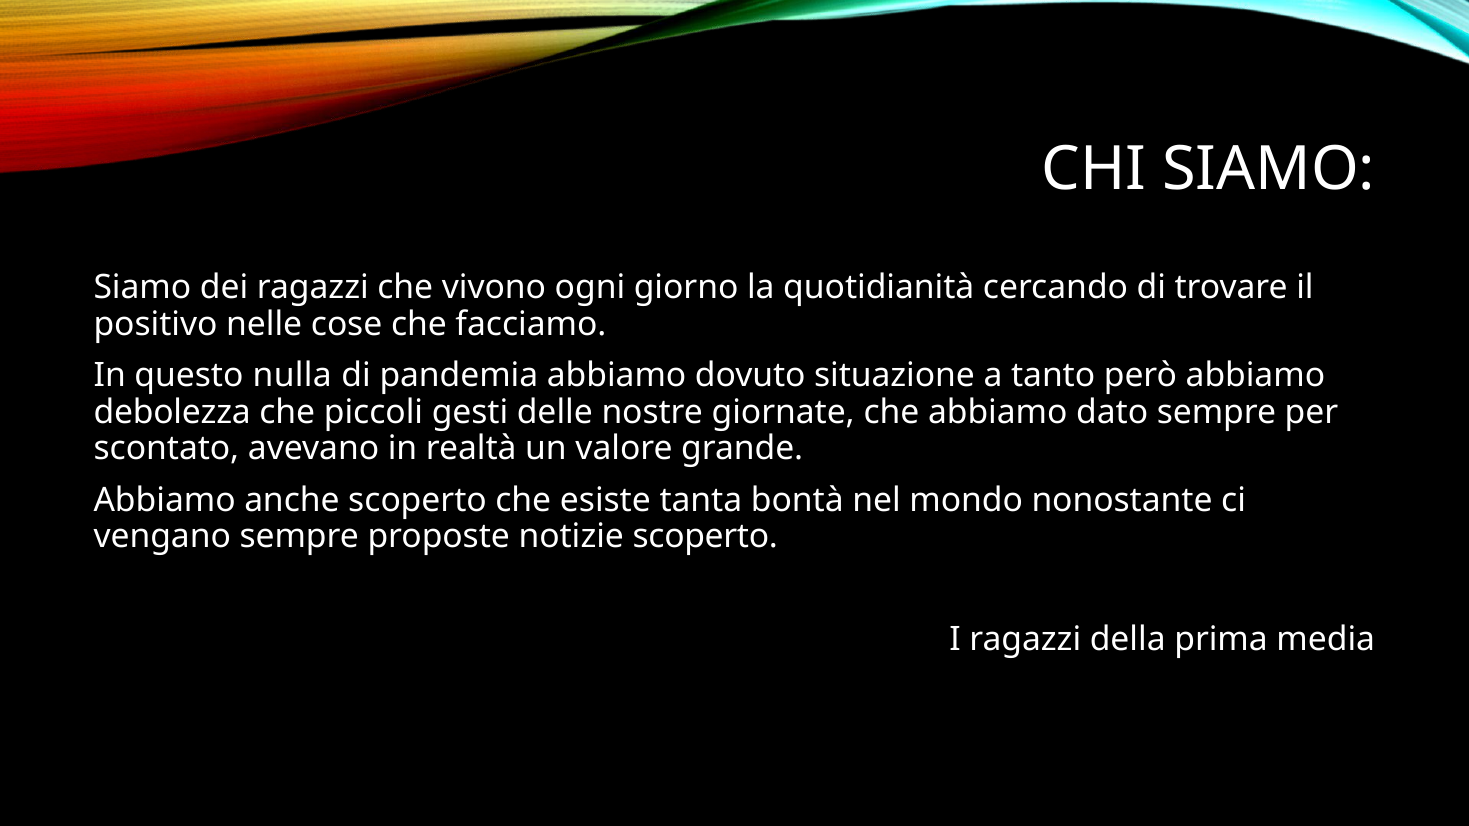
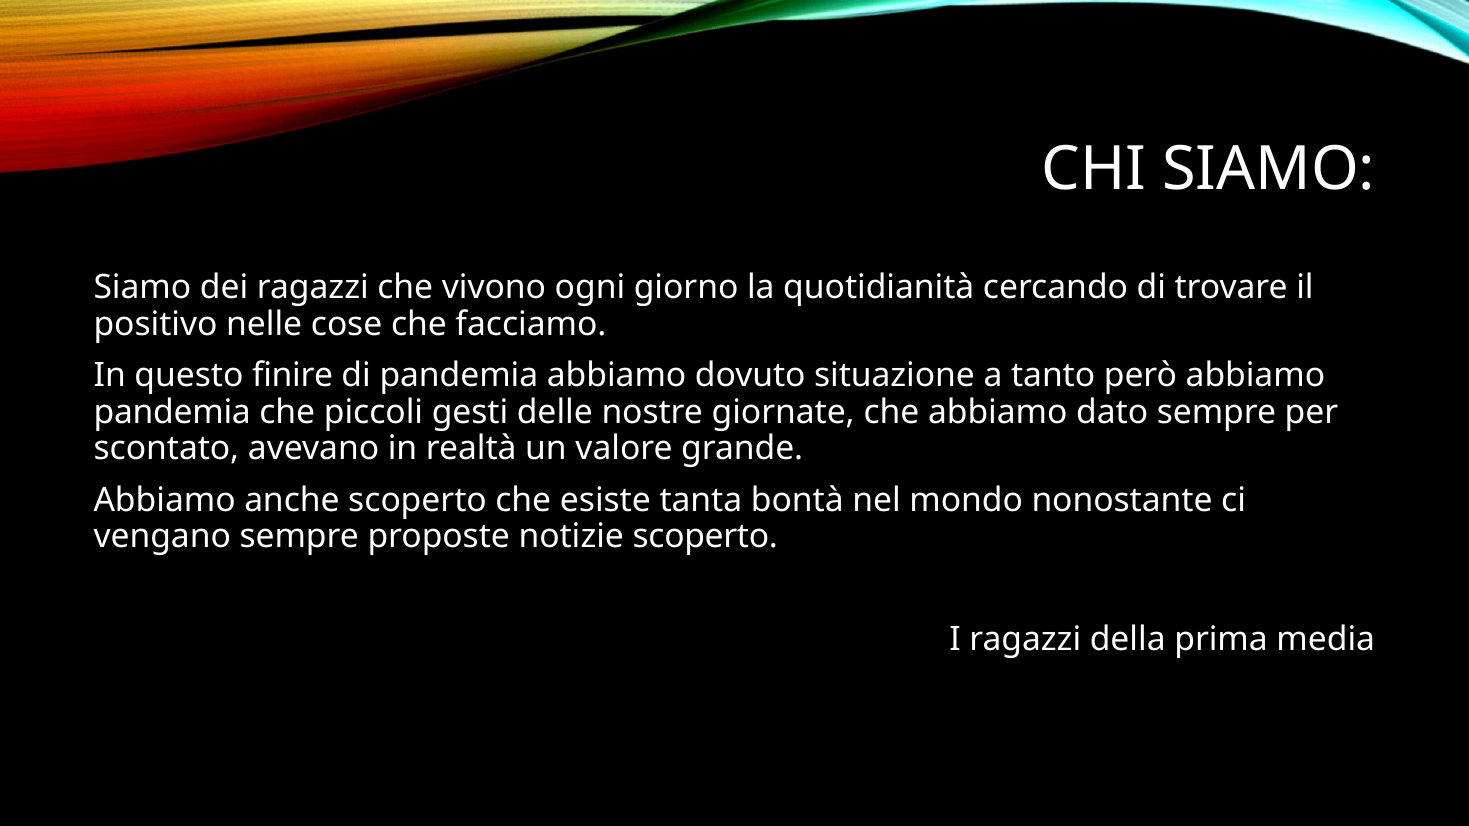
nulla: nulla -> finire
debolezza at (172, 412): debolezza -> pandemia
